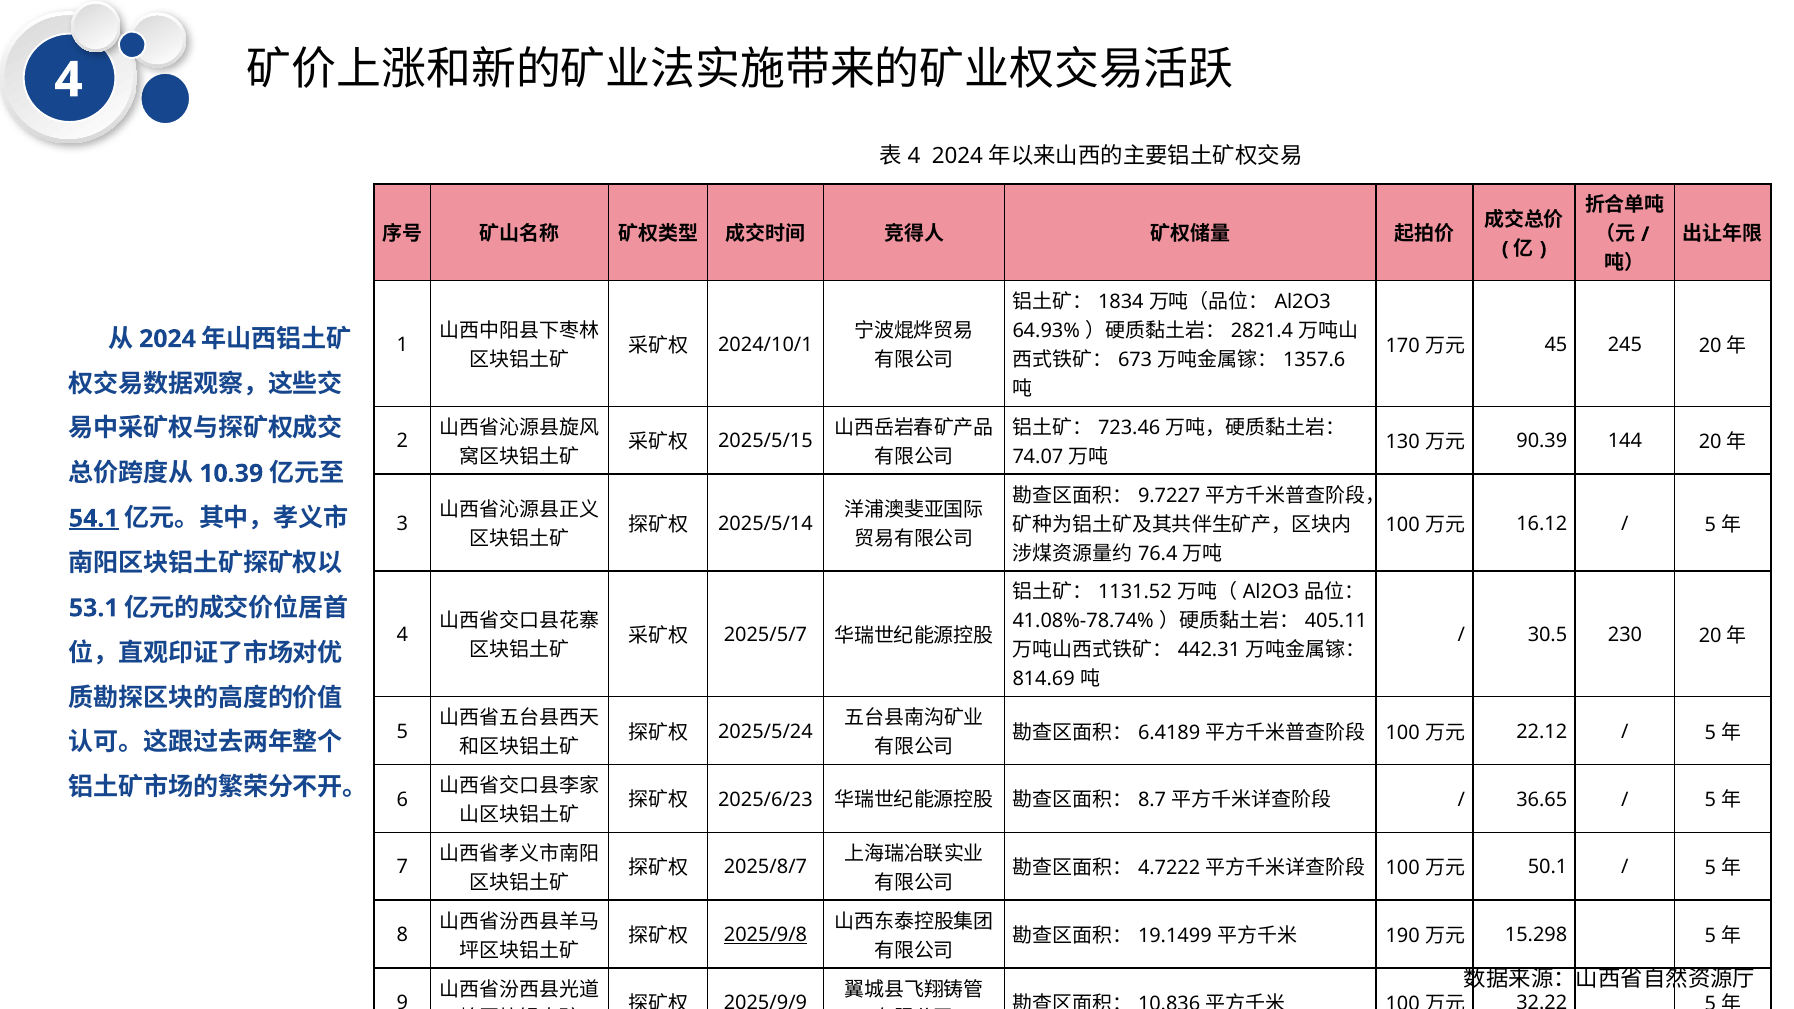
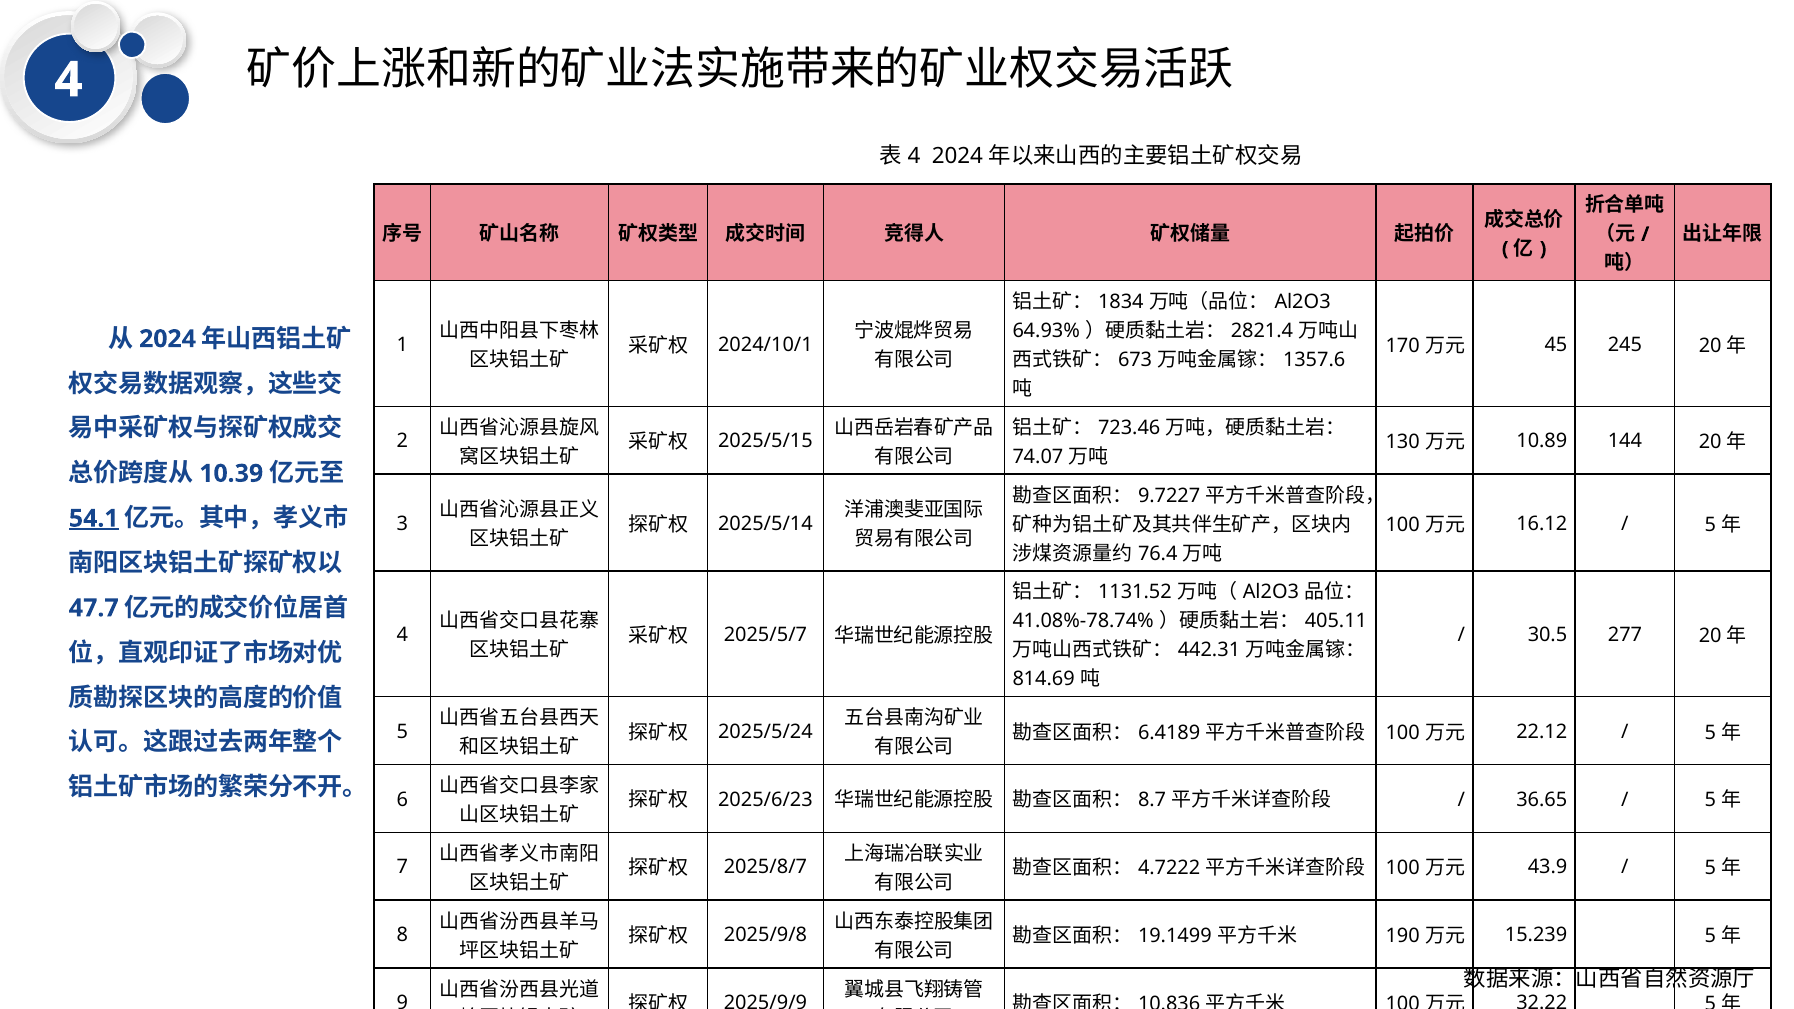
90.39: 90.39 -> 10.89
53.1: 53.1 -> 47.7
230: 230 -> 277
50.1: 50.1 -> 43.9
2025/9/8 underline: present -> none
15.298: 15.298 -> 15.239
